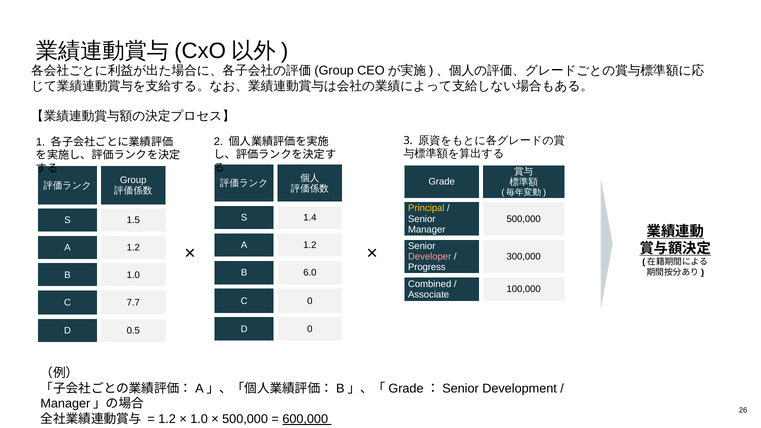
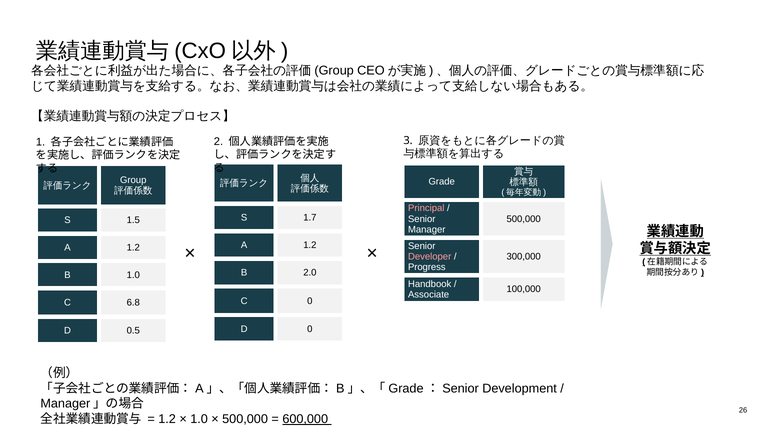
Principal colour: yellow -> pink
1.4: 1.4 -> 1.7
6.0: 6.0 -> 2.0
Combined: Combined -> Handbook
7.7: 7.7 -> 6.8
